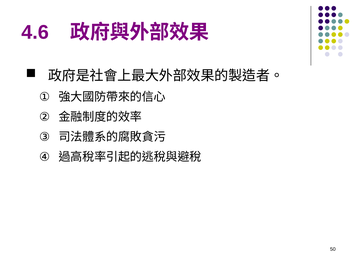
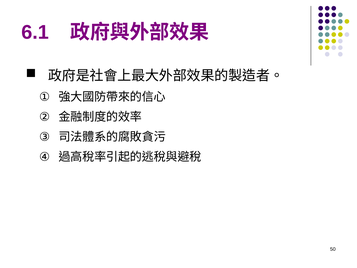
4.6: 4.6 -> 6.1
